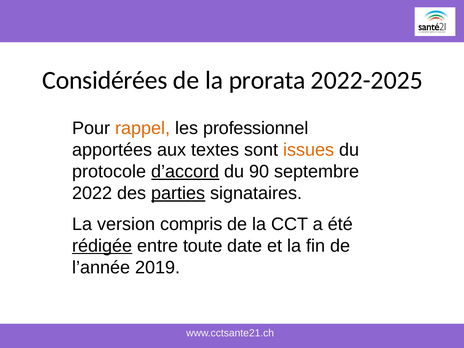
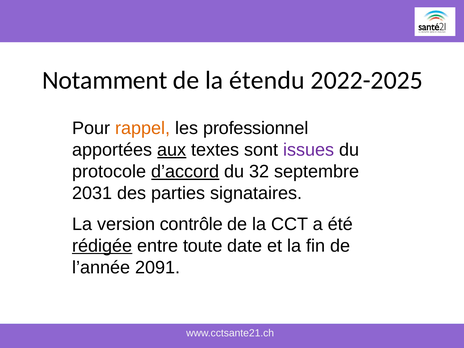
Considérées: Considérées -> Notamment
prorata: prorata -> étendu
aux underline: none -> present
issues colour: orange -> purple
90: 90 -> 32
2022: 2022 -> 2031
parties underline: present -> none
compris: compris -> contrôle
2019: 2019 -> 2091
